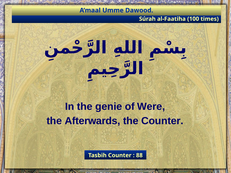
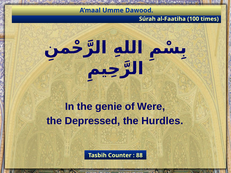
Afterwards: Afterwards -> Depressed
the Counter: Counter -> Hurdles
